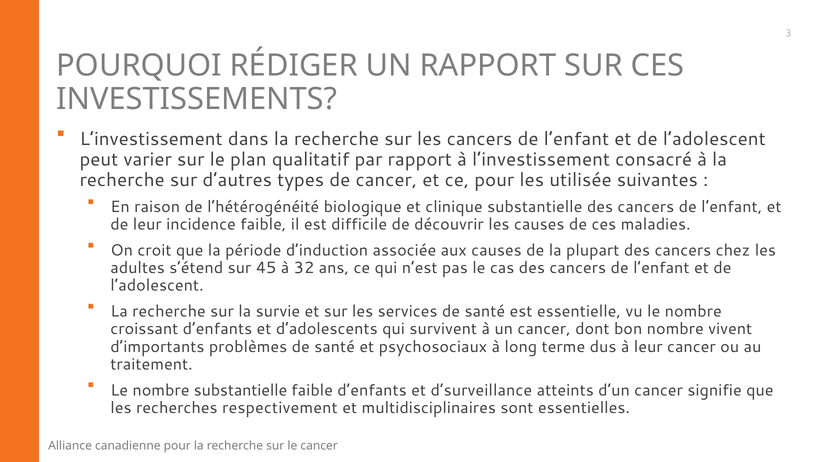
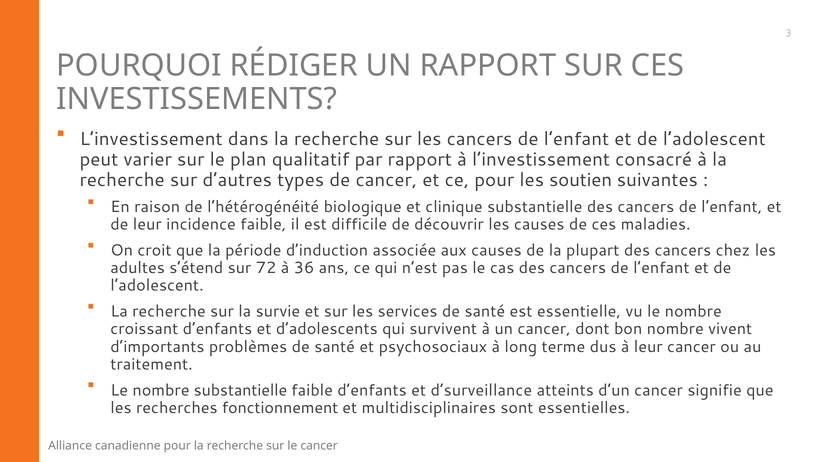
utilisée: utilisée -> soutien
45: 45 -> 72
32: 32 -> 36
respectivement: respectivement -> fonctionnement
